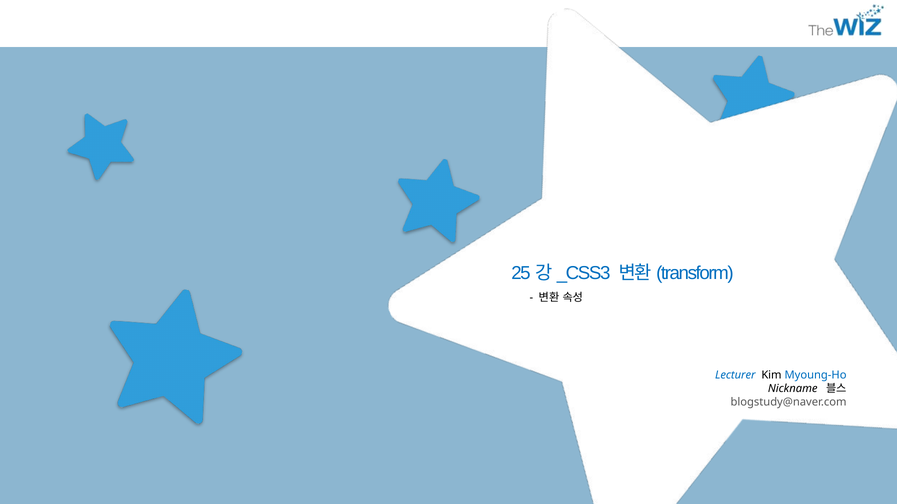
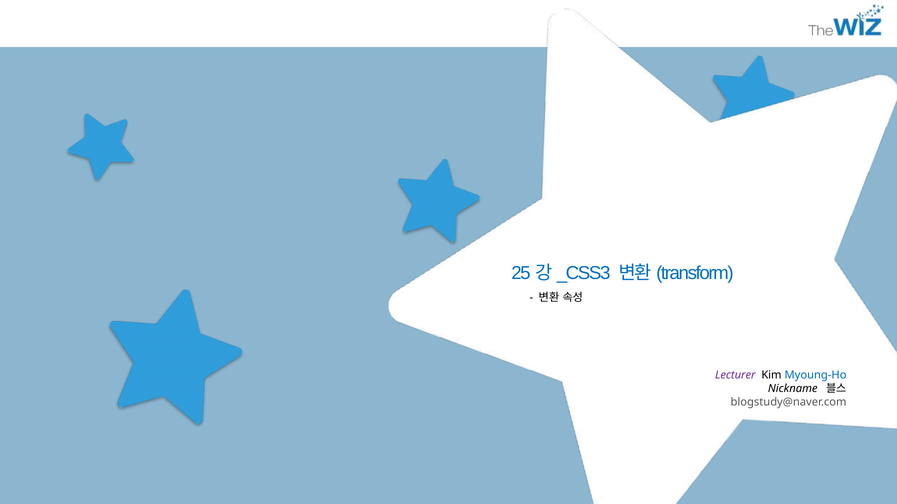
Lecturer colour: blue -> purple
